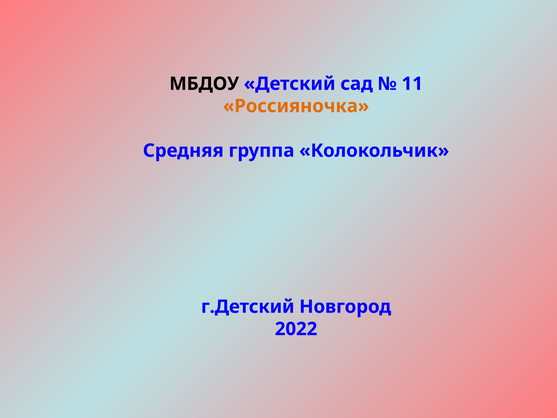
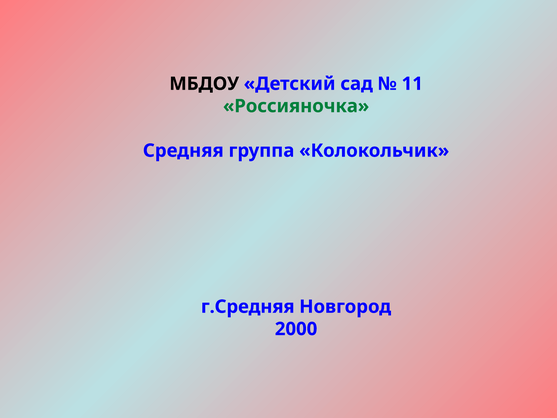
Россияночка colour: orange -> green
г.Детский: г.Детский -> г.Средняя
2022: 2022 -> 2000
